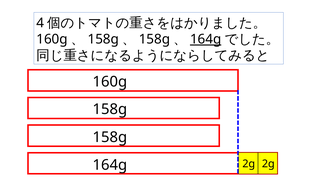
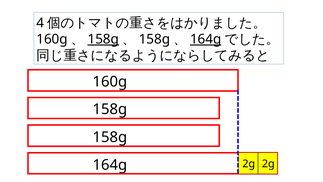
158g at (103, 39) underline: none -> present
